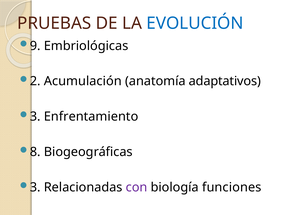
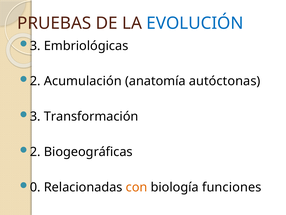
9 at (35, 46): 9 -> 3
adaptativos: adaptativos -> autóctonas
Enfrentamiento: Enfrentamiento -> Transformación
8 at (35, 152): 8 -> 2
3 at (35, 187): 3 -> 0
con colour: purple -> orange
